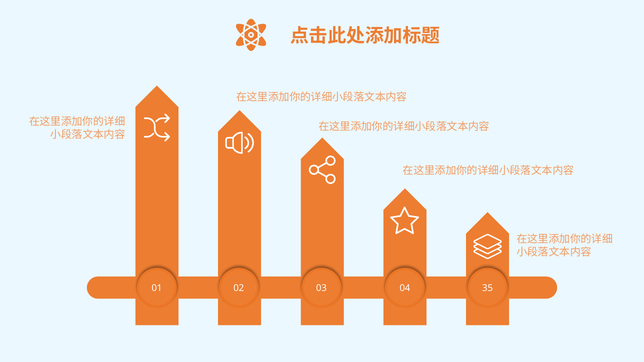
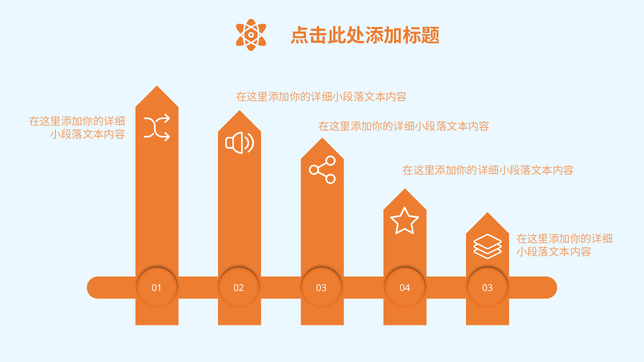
02 35: 35 -> 03
